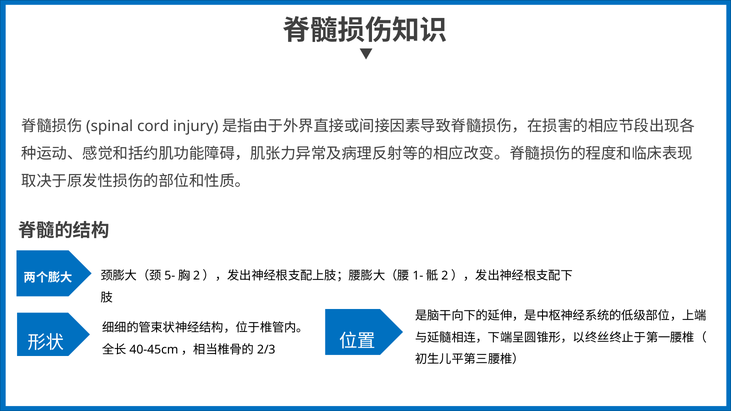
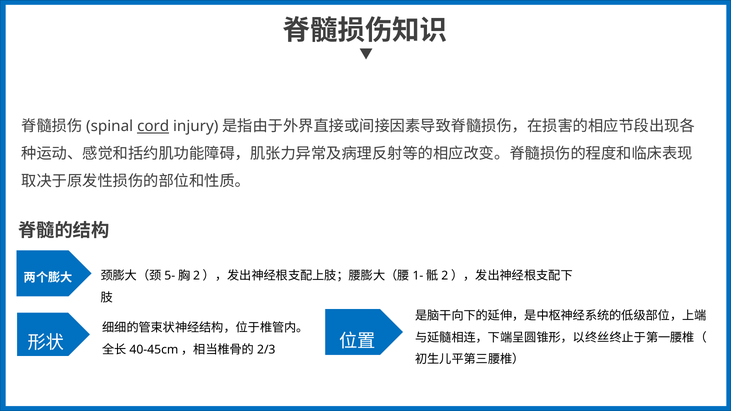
cord underline: none -> present
